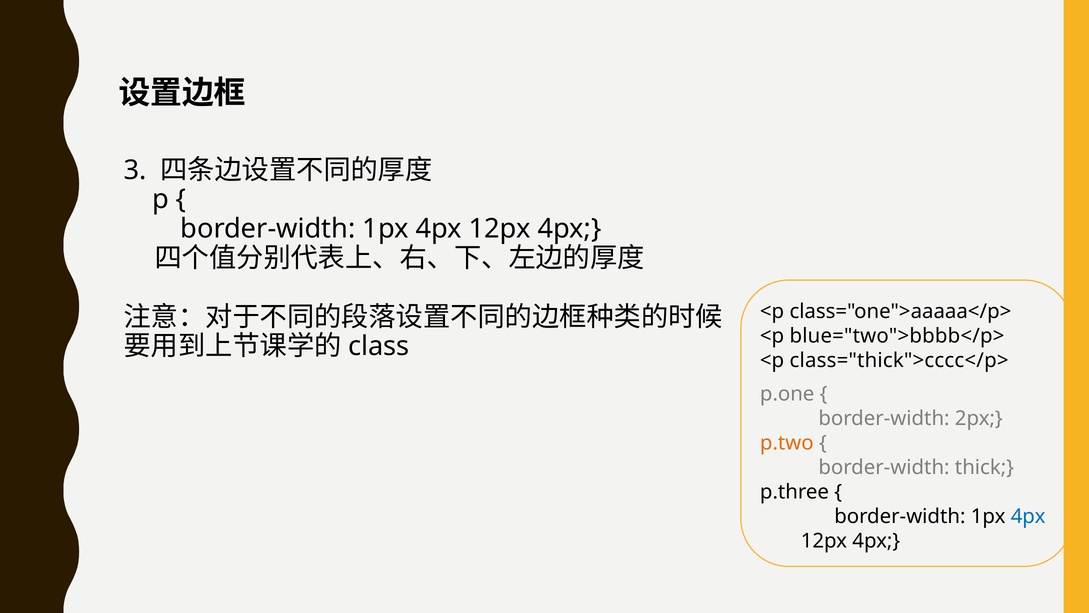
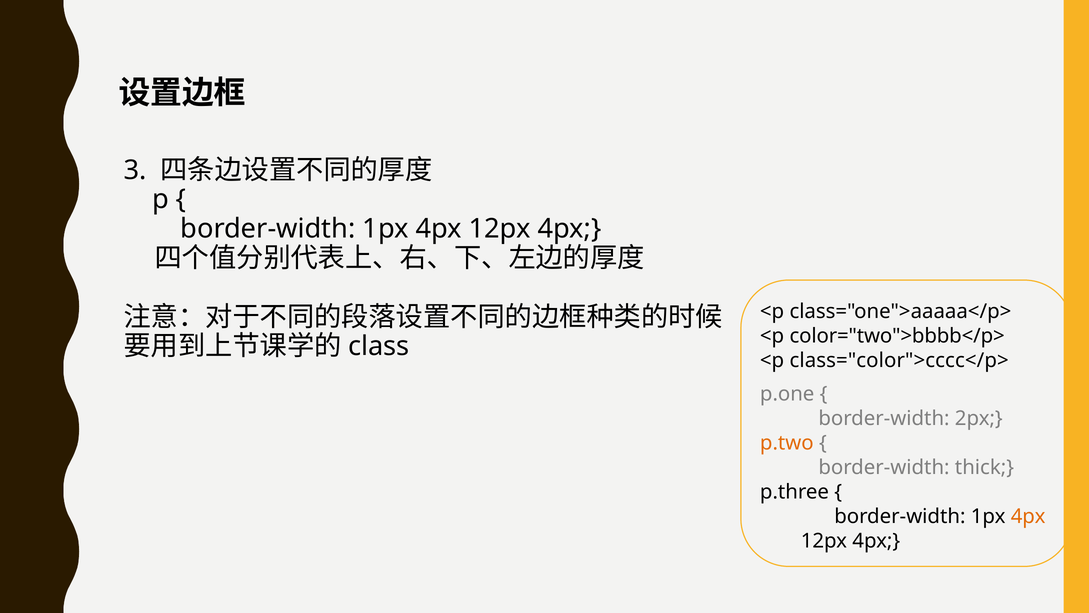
blue="two">bbbb</p>: blue="two">bbbb</p> -> color="two">bbbb</p>
class="thick">cccc</p>: class="thick">cccc</p> -> class="color">cccc</p>
4px at (1028, 516) colour: blue -> orange
